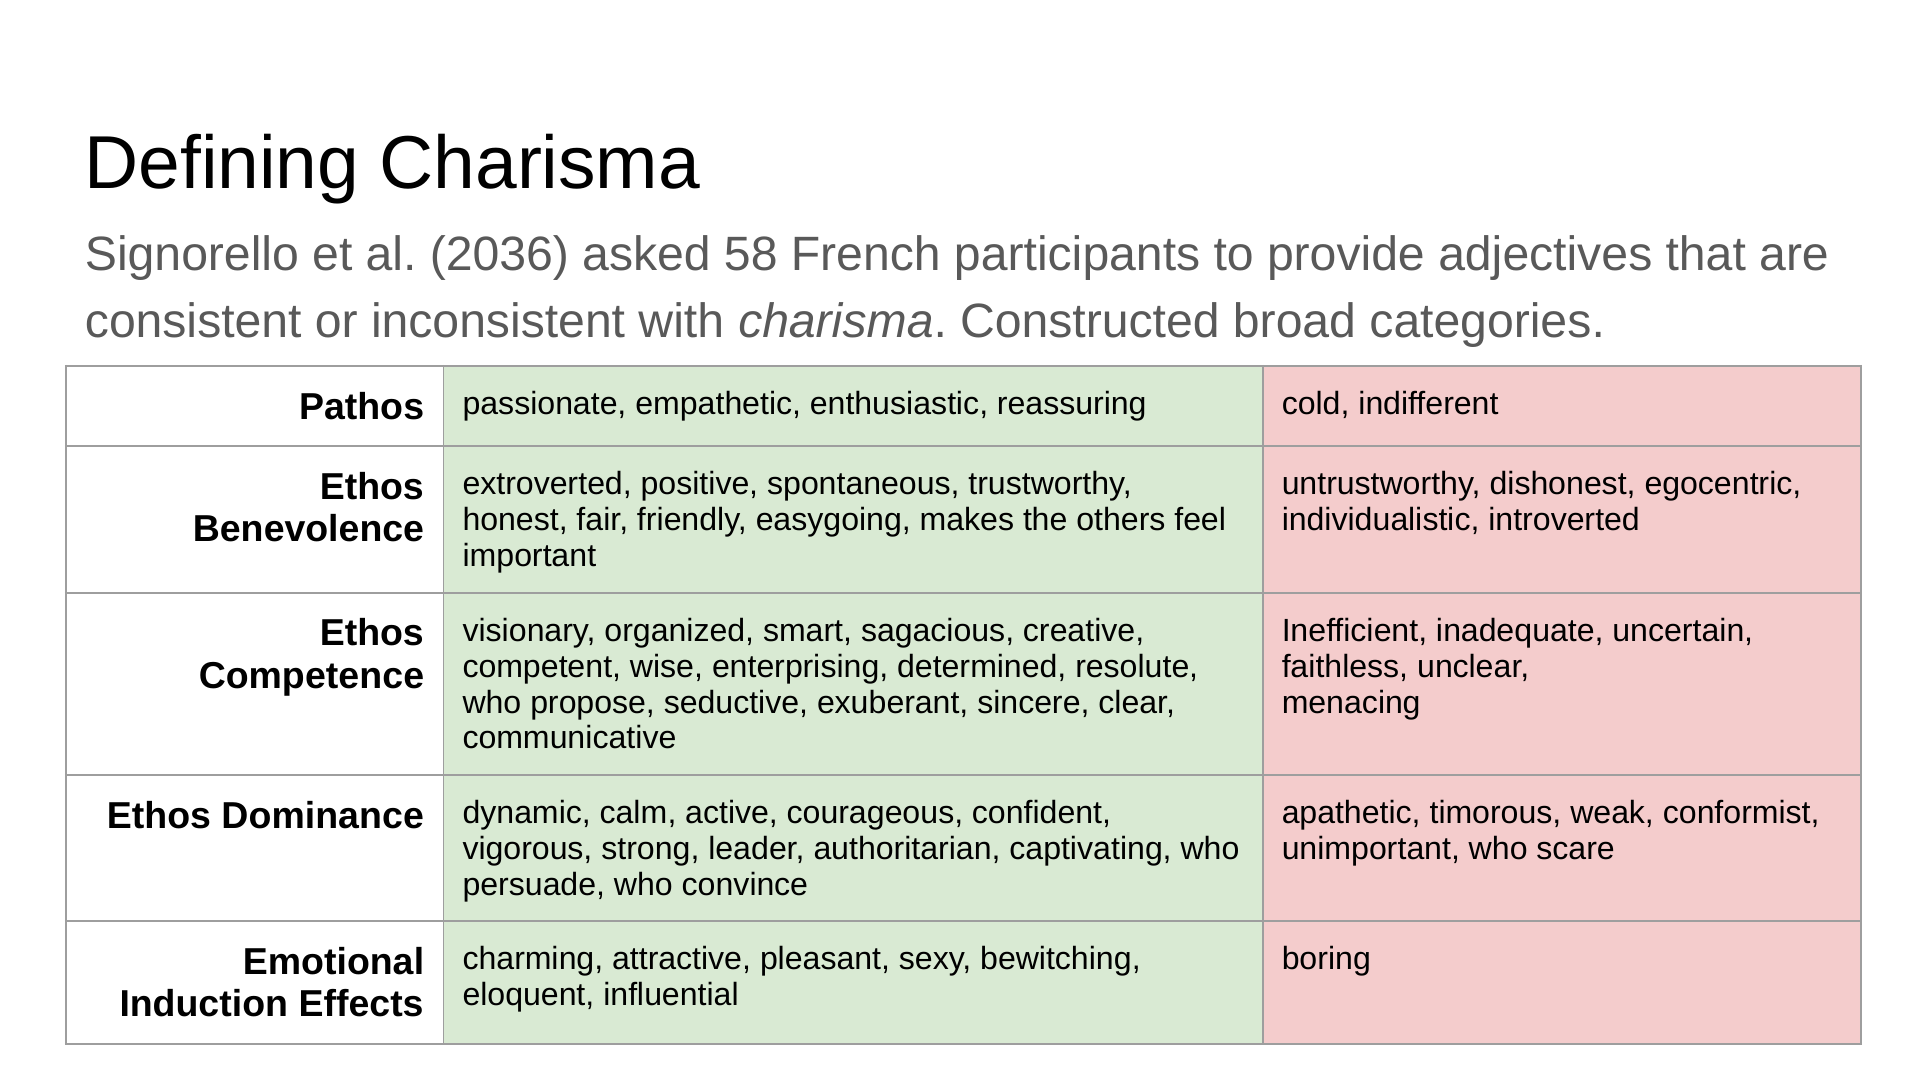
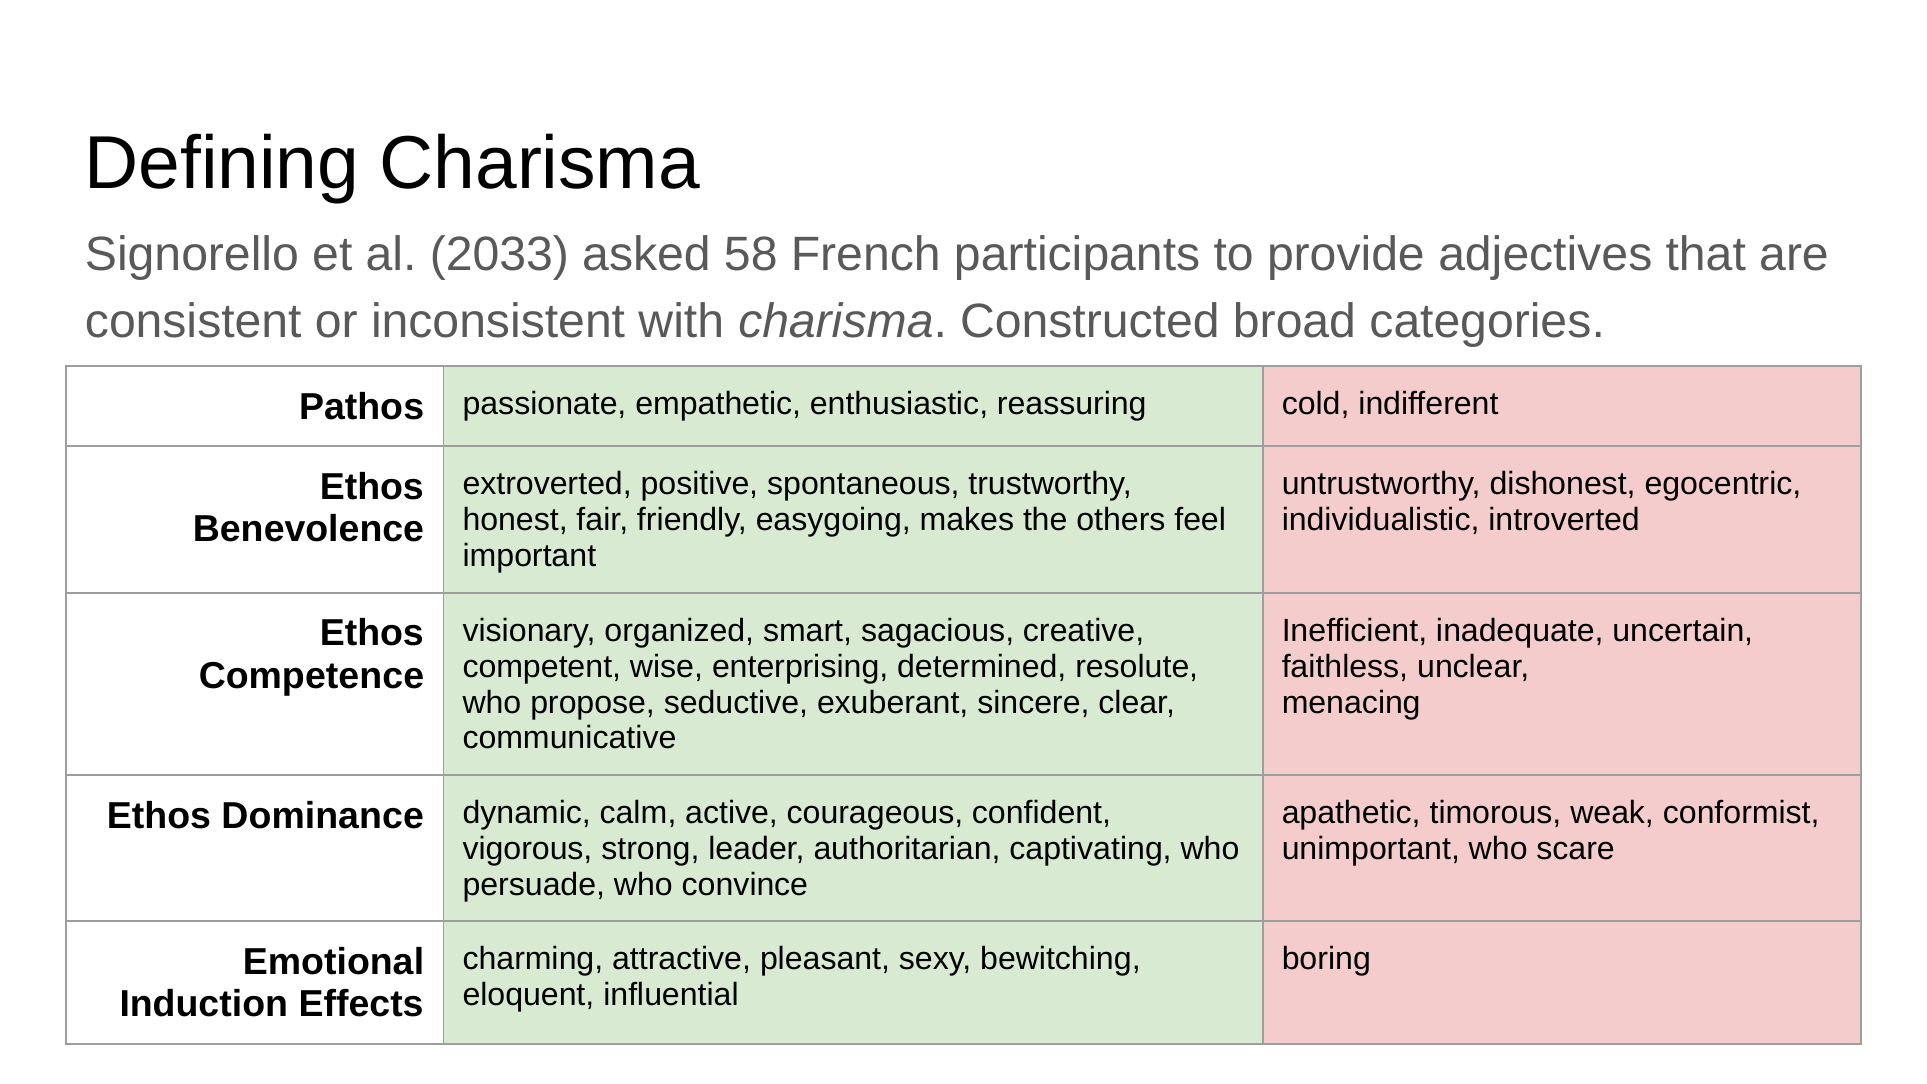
2036: 2036 -> 2033
